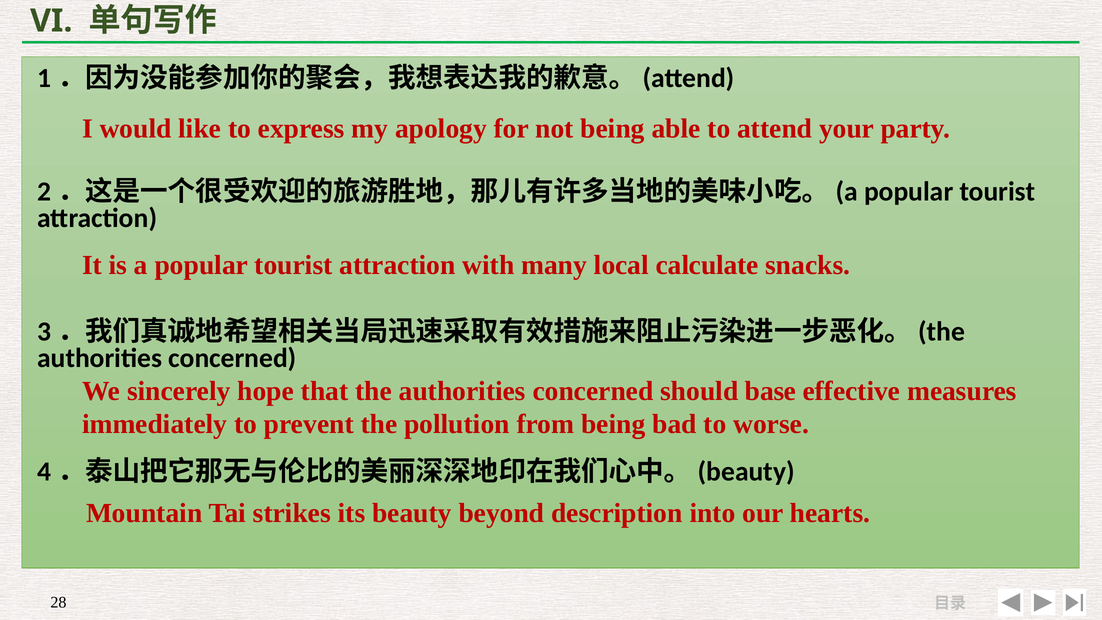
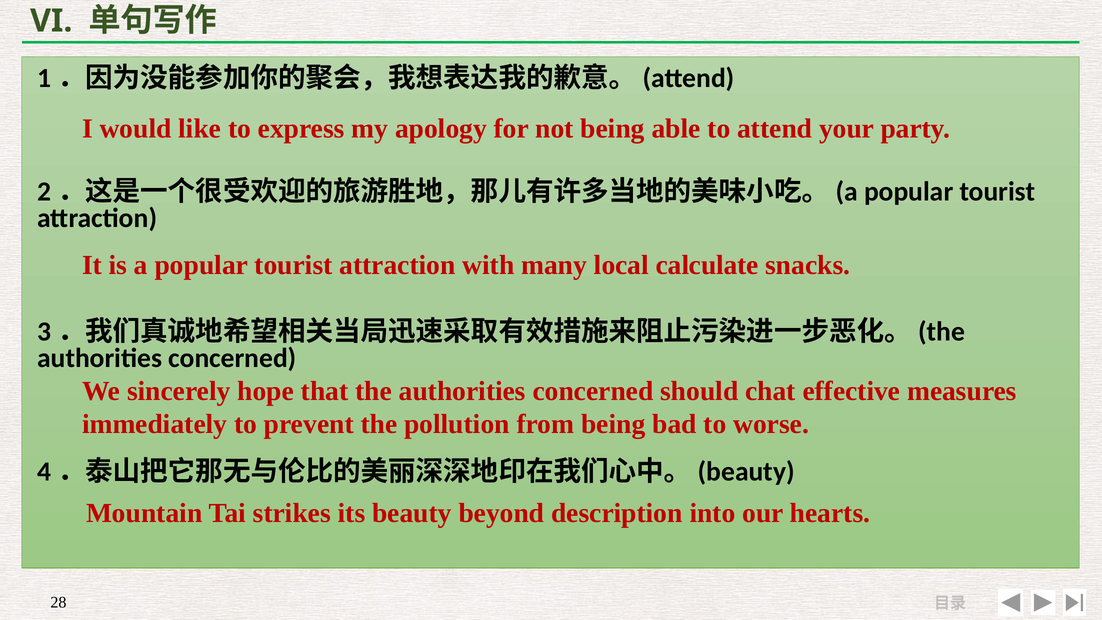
base: base -> chat
